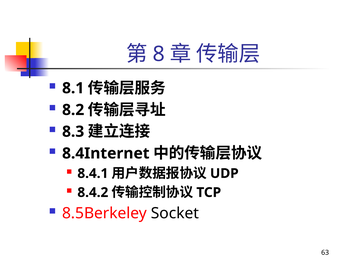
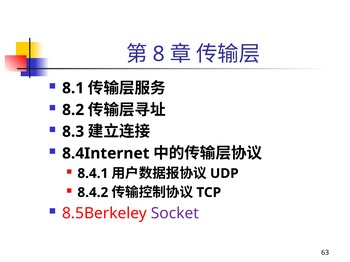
Socket colour: black -> purple
